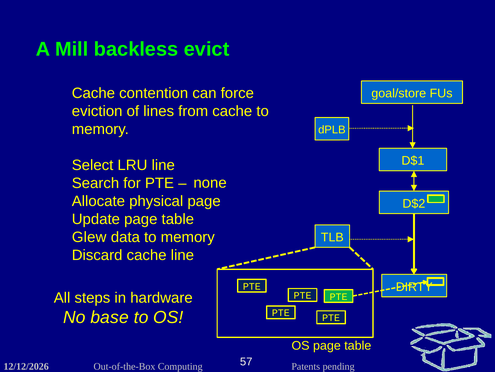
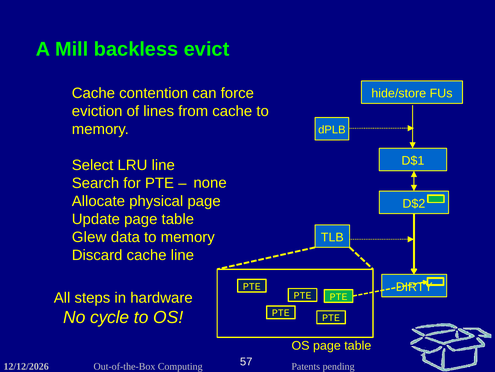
goal/store: goal/store -> hide/store
base: base -> cycle
